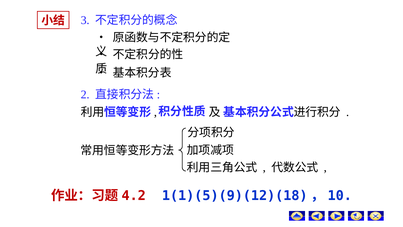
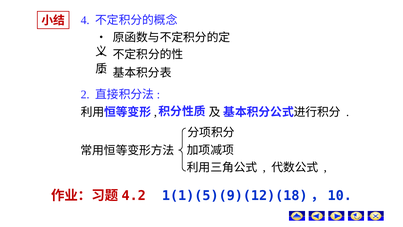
3: 3 -> 4
